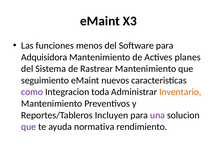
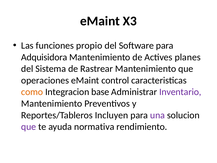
menos: menos -> propio
seguimiento: seguimiento -> operaciones
nuevos: nuevos -> control
como colour: purple -> orange
toda: toda -> base
Inventario colour: orange -> purple
